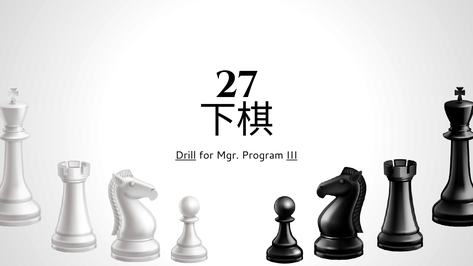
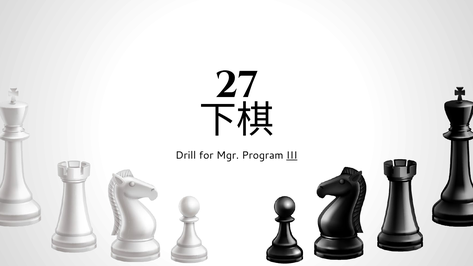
Drill underline: present -> none
